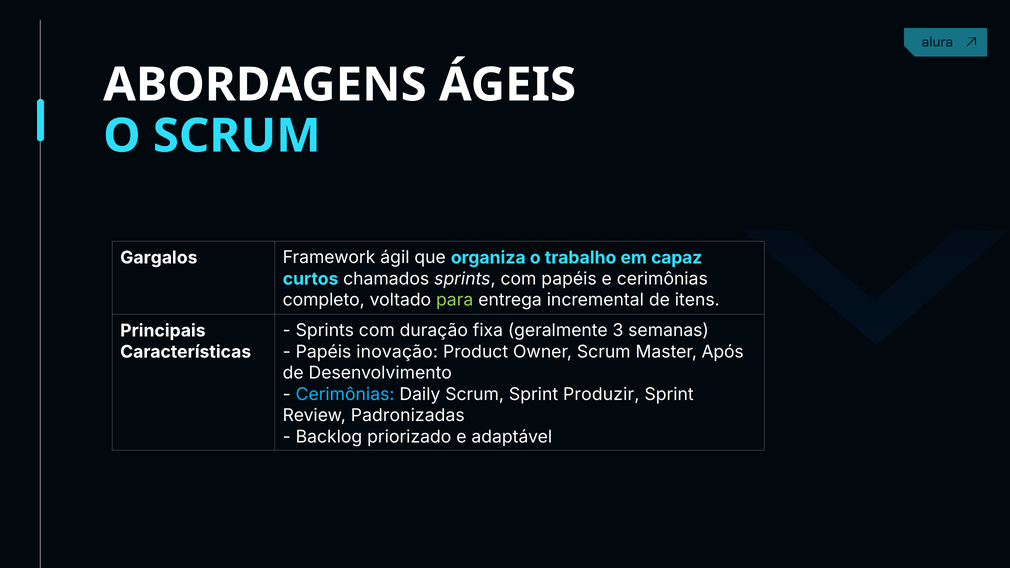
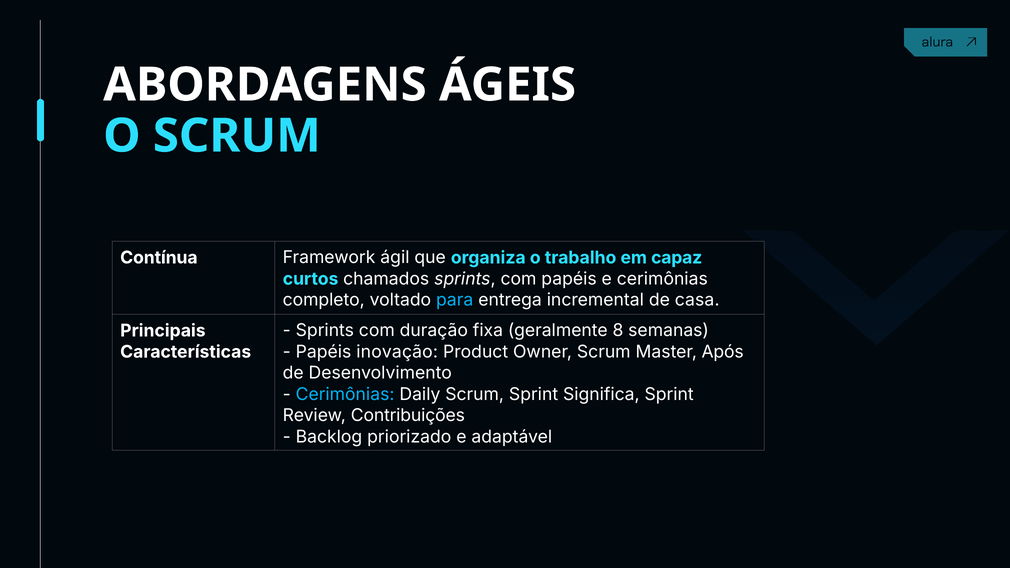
Gargalos: Gargalos -> Contínua
para colour: light green -> light blue
itens: itens -> casa
3: 3 -> 8
Produzir: Produzir -> Significa
Padronizadas: Padronizadas -> Contribuições
